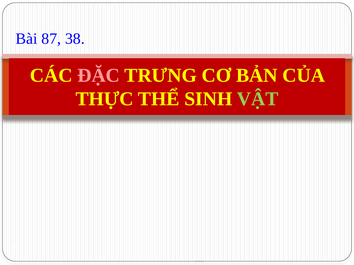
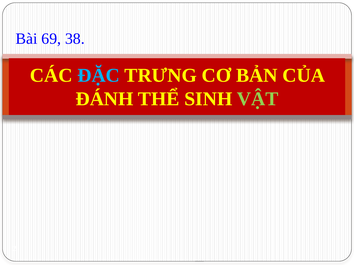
87: 87 -> 69
ĐẶC colour: pink -> light blue
THỰC: THỰC -> ĐÁNH
